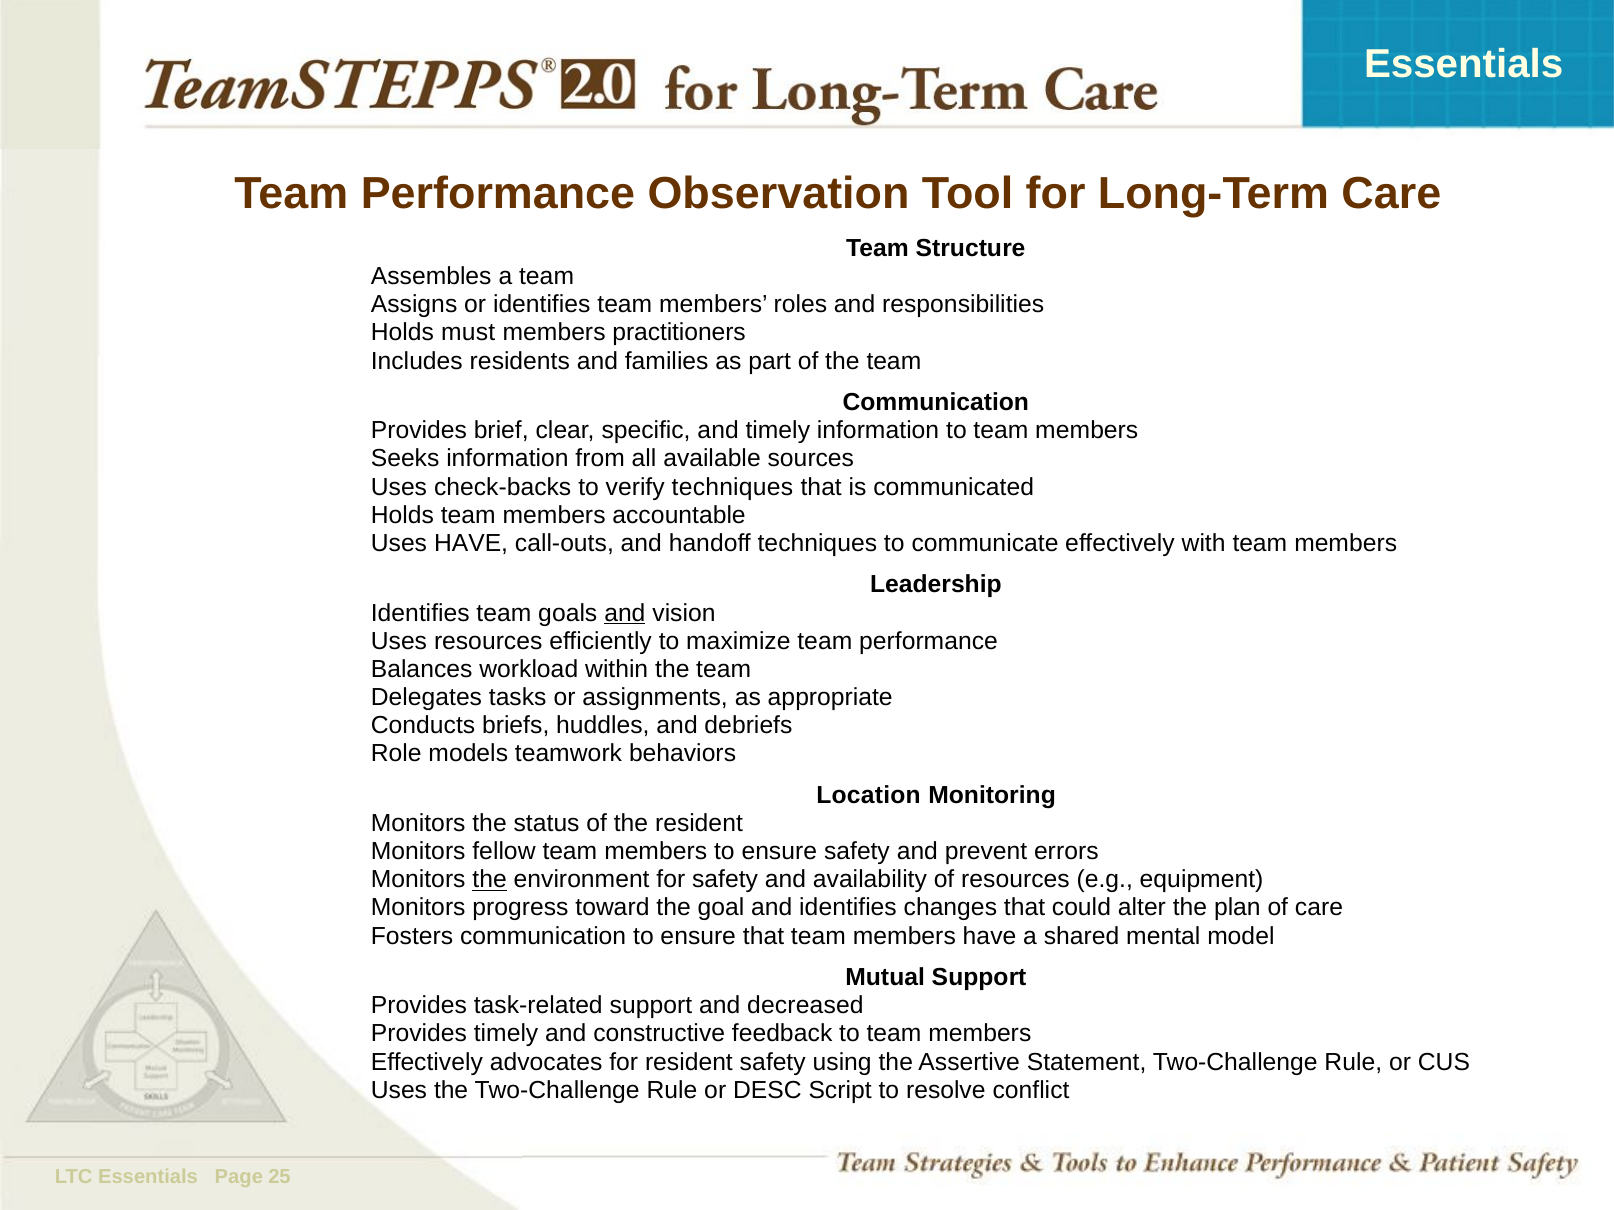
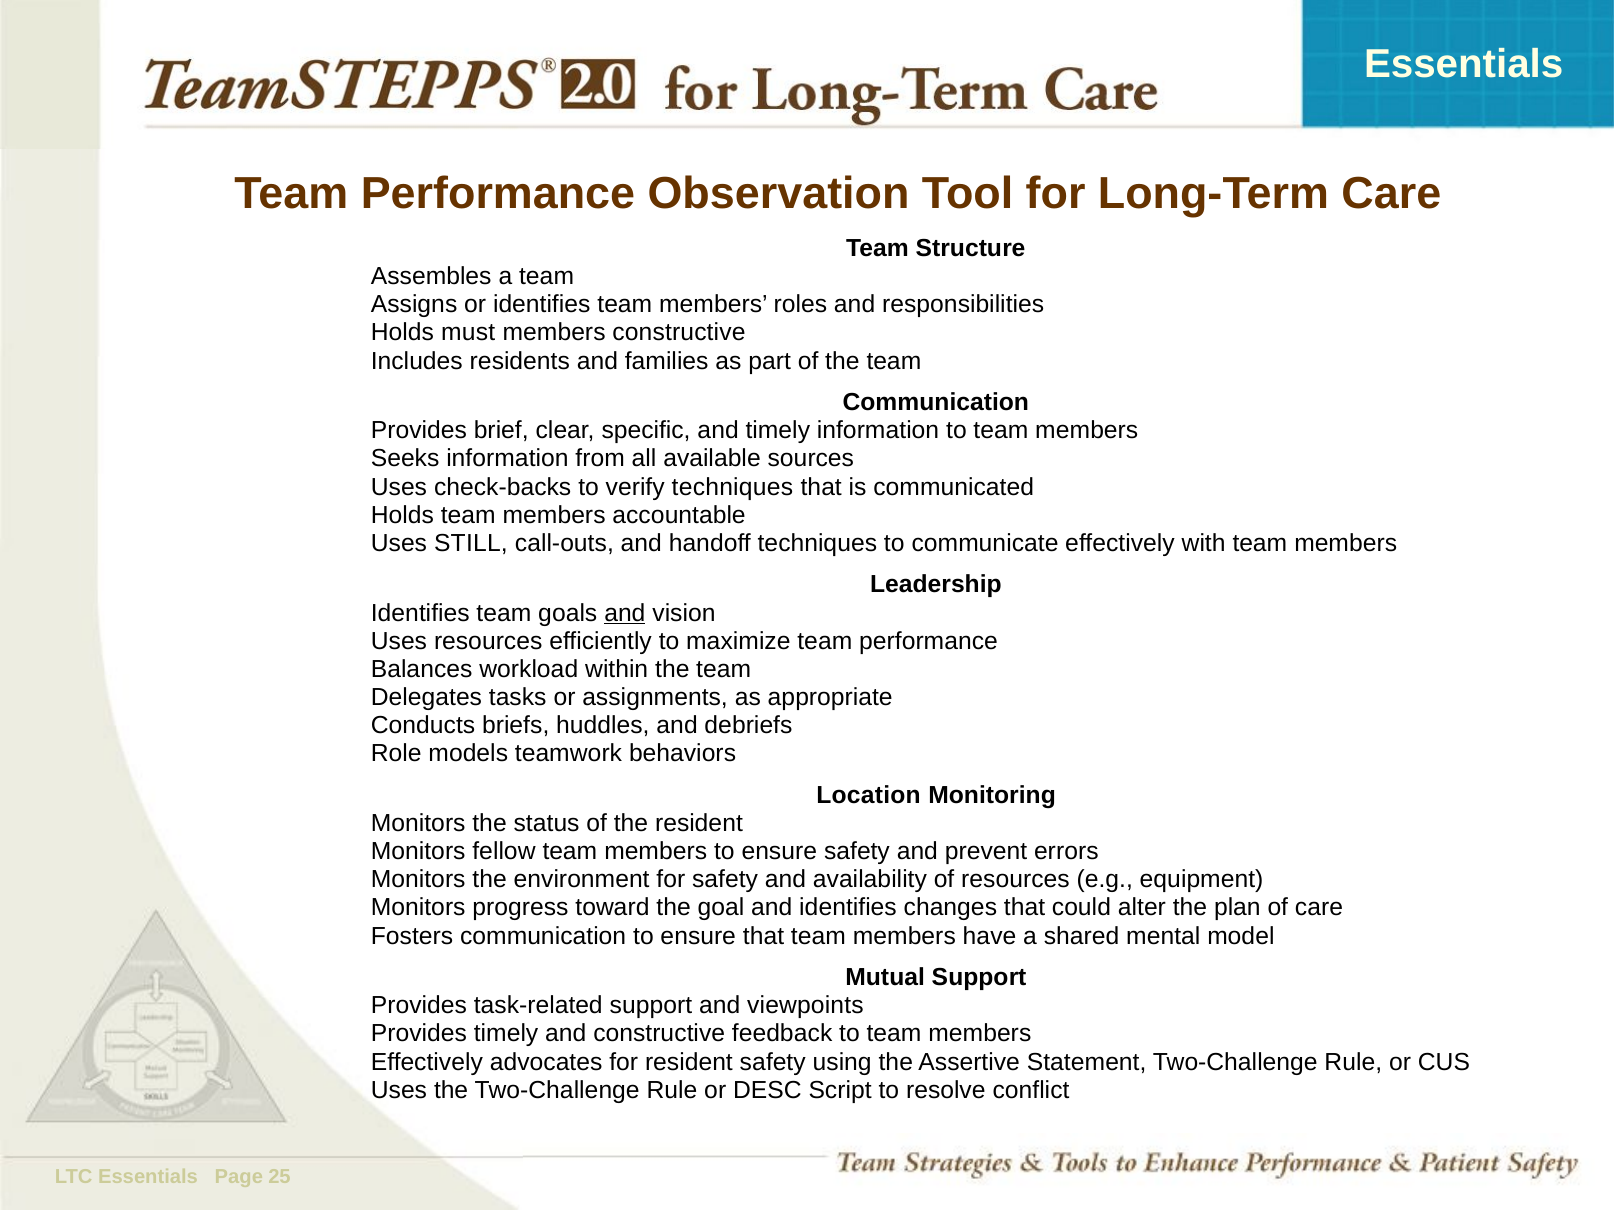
members practitioners: practitioners -> constructive
Uses HAVE: HAVE -> STILL
the at (490, 880) underline: present -> none
decreased: decreased -> viewpoints
